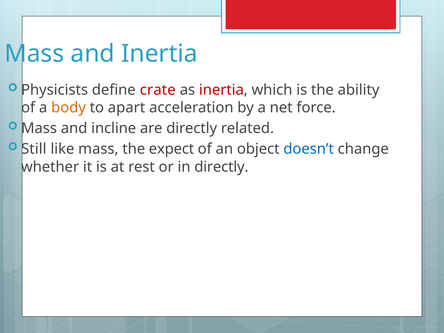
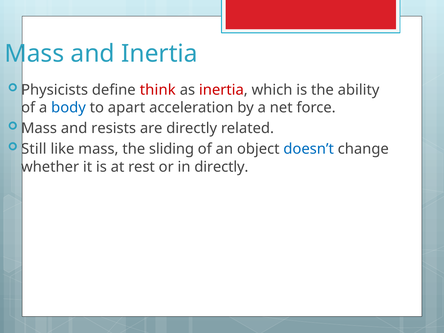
crate: crate -> think
body colour: orange -> blue
incline: incline -> resists
expect: expect -> sliding
